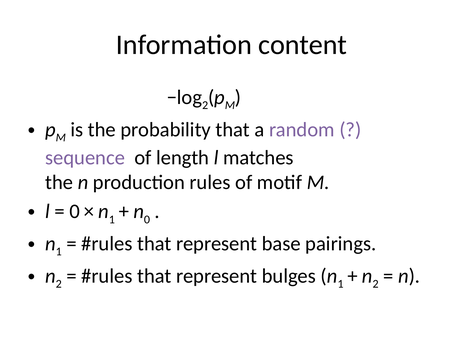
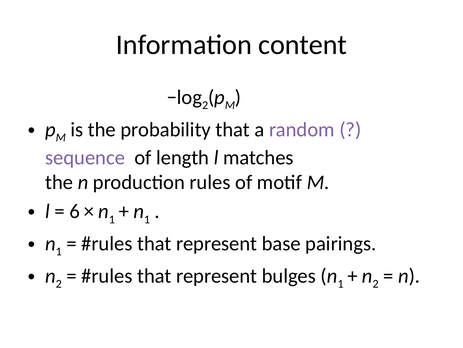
0 at (75, 211): 0 -> 6
0 at (147, 219): 0 -> 1
